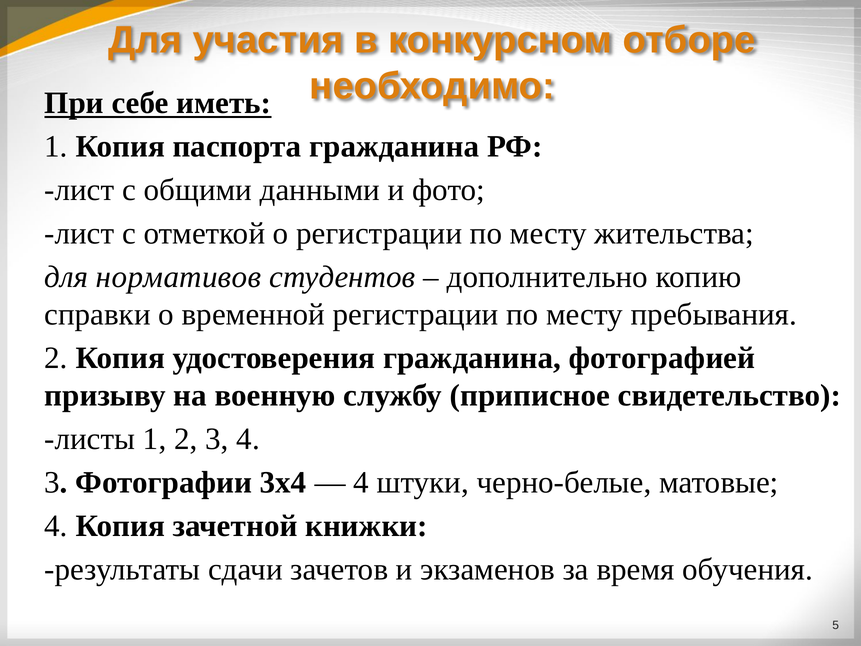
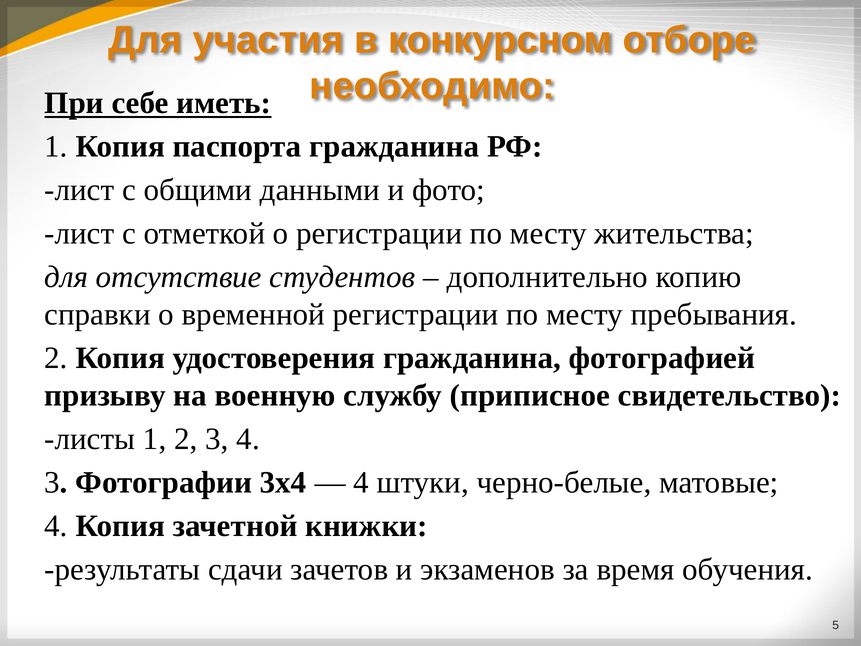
нормативов: нормативов -> отсутствие
